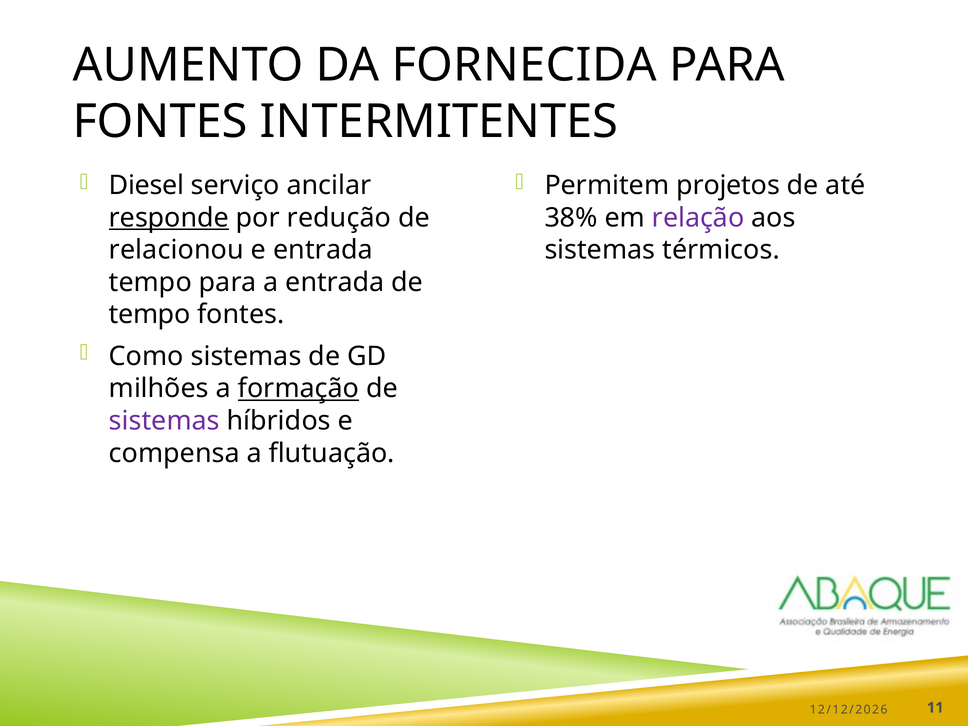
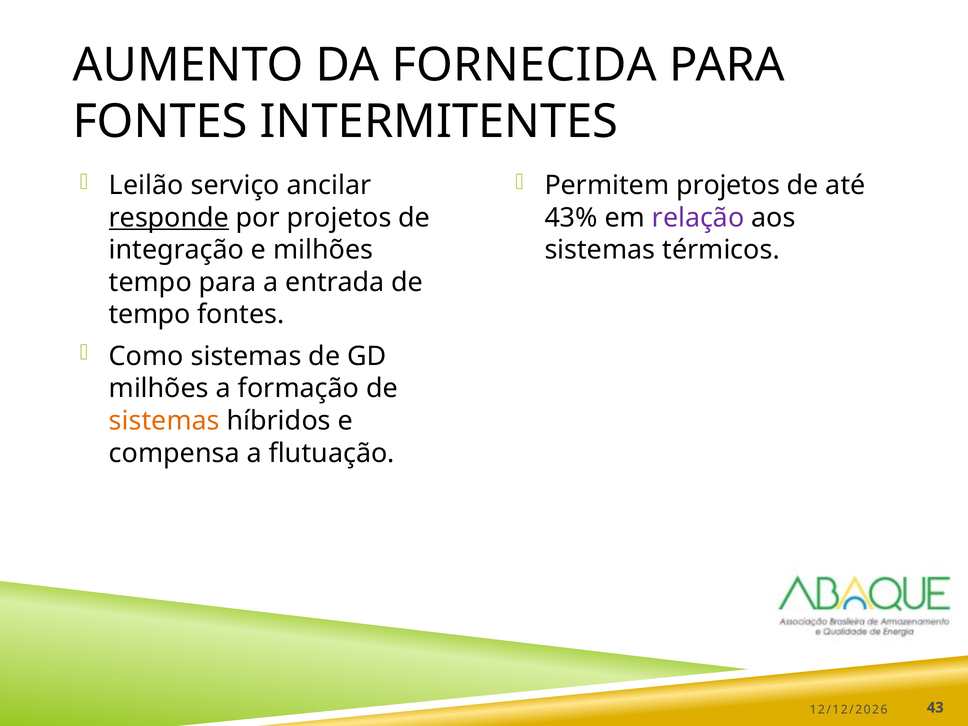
Diesel: Diesel -> Leilão
por redução: redução -> projetos
38%: 38% -> 43%
relacionou: relacionou -> integração
e entrada: entrada -> milhões
formação underline: present -> none
sistemas at (164, 421) colour: purple -> orange
11: 11 -> 43
